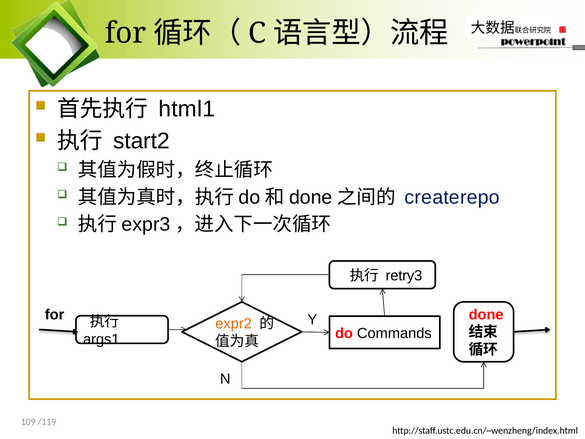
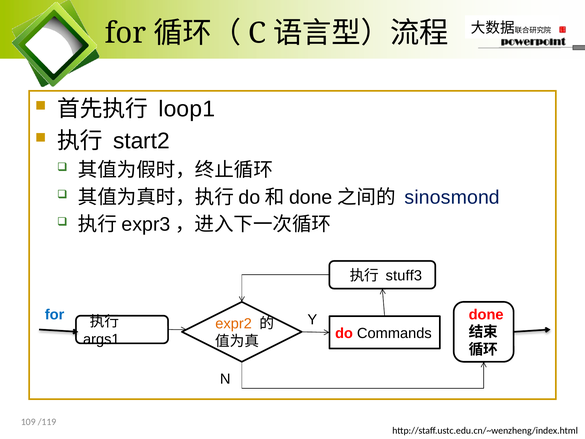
html1: html1 -> loop1
createrepo: createrepo -> sinosmond
retry3: retry3 -> stuff3
for at (55, 314) colour: black -> blue
